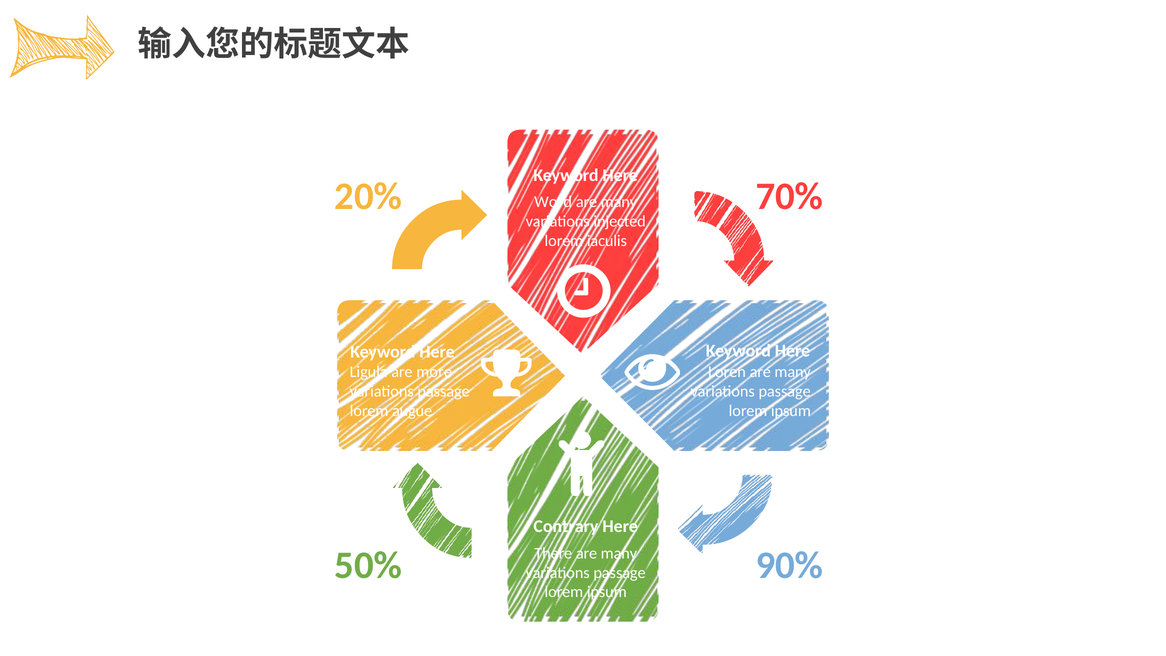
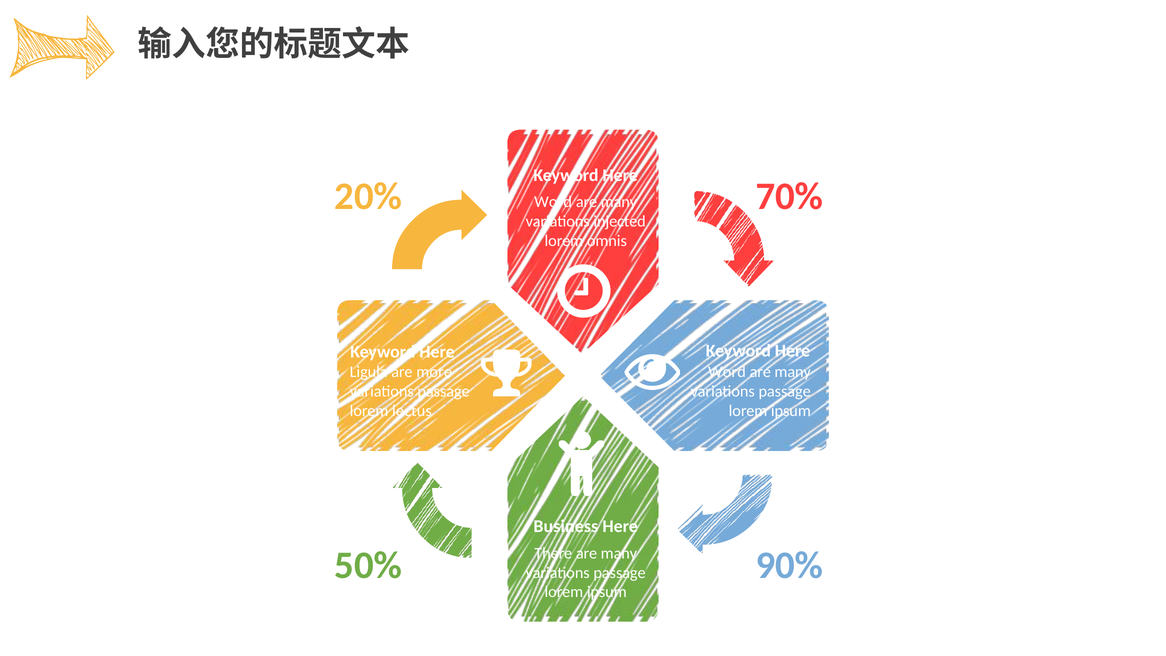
iaculis: iaculis -> omnis
Loren at (727, 372): Loren -> Word
augue: augue -> lectus
Contrary: Contrary -> Business
